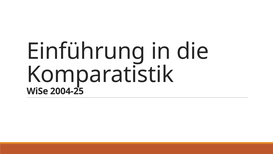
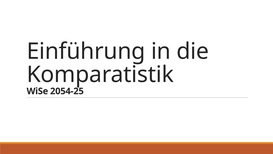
2004-25: 2004-25 -> 2054-25
